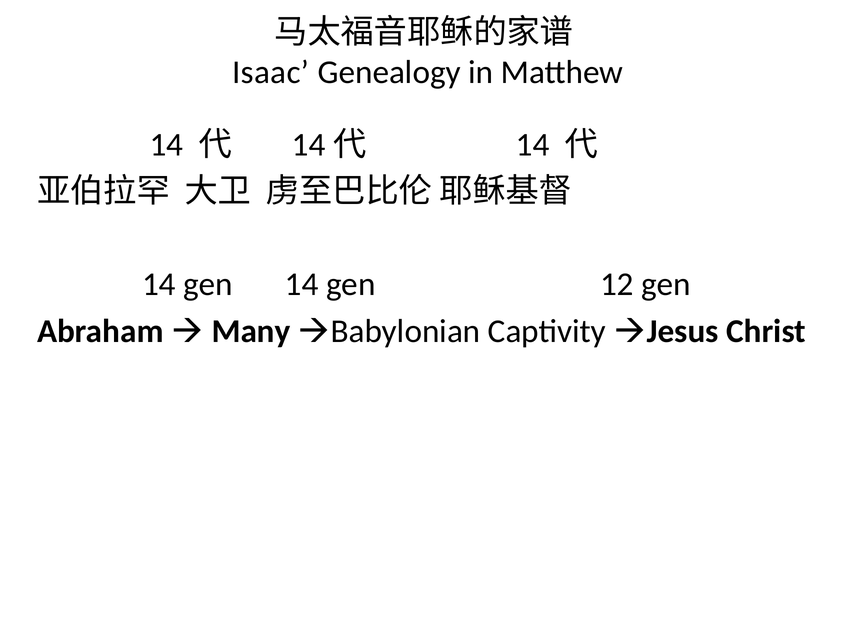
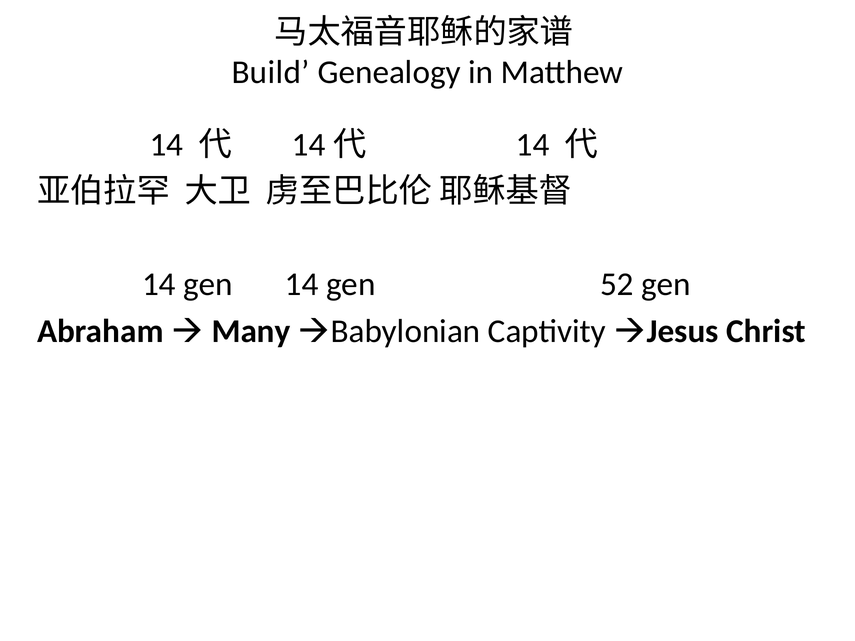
Isaac: Isaac -> Build
12: 12 -> 52
